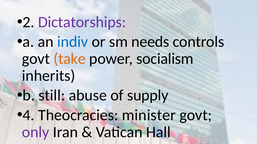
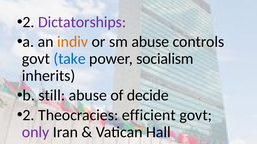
indiv colour: blue -> orange
sm needs: needs -> abuse
take colour: orange -> blue
supply: supply -> decide
4 at (29, 115): 4 -> 2
minister: minister -> efficient
